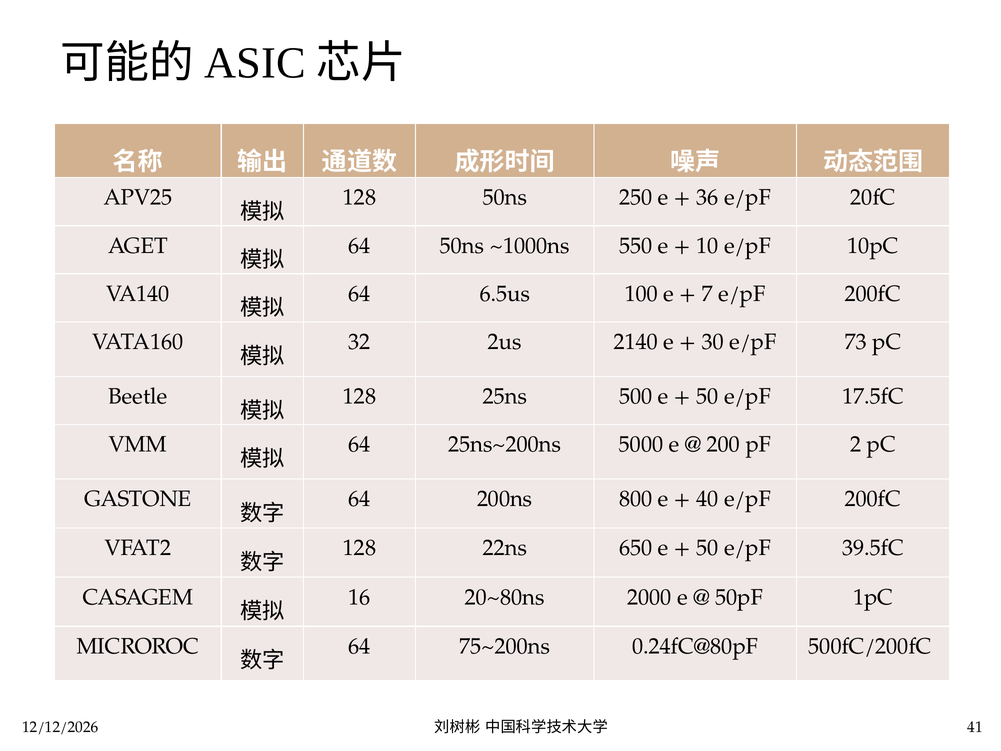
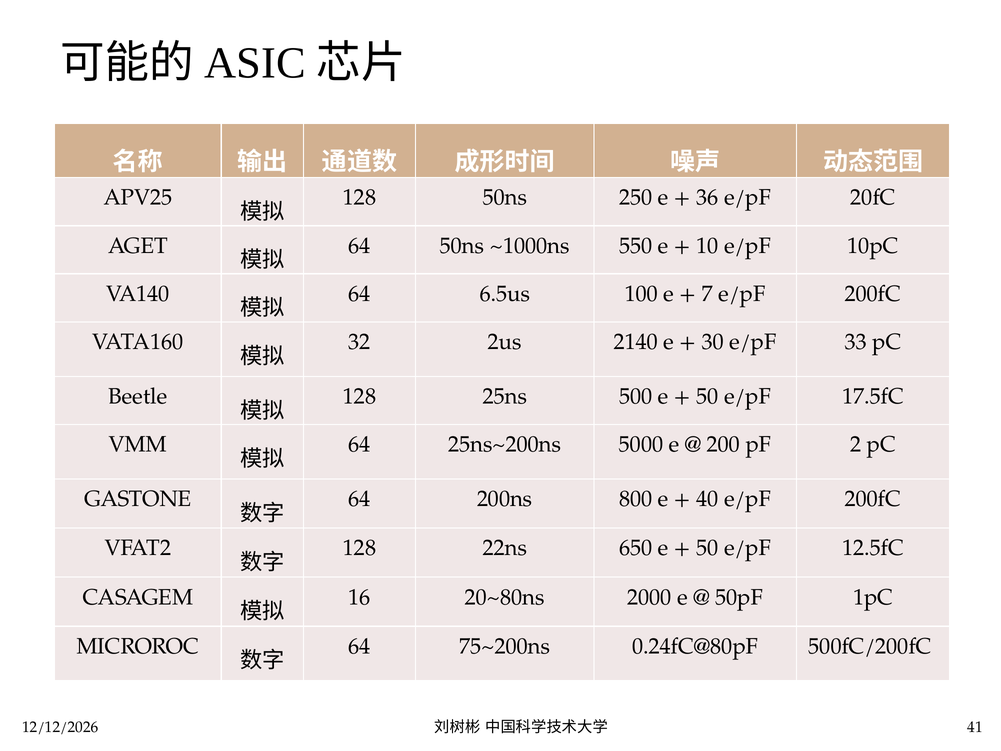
73: 73 -> 33
39.5fC: 39.5fC -> 12.5fC
